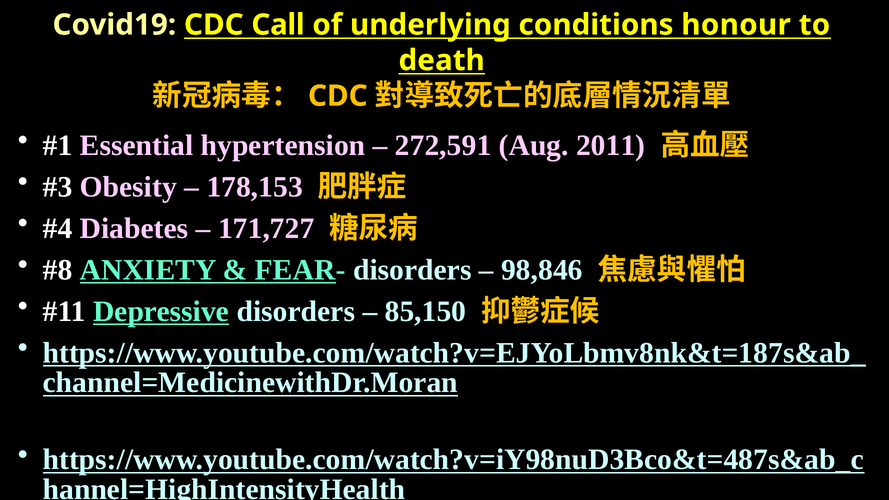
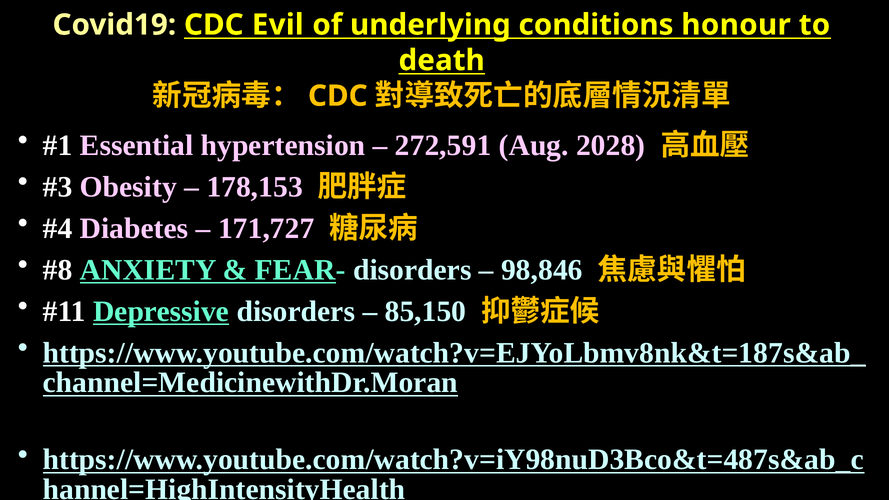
Call: Call -> Evil
2011: 2011 -> 2028
